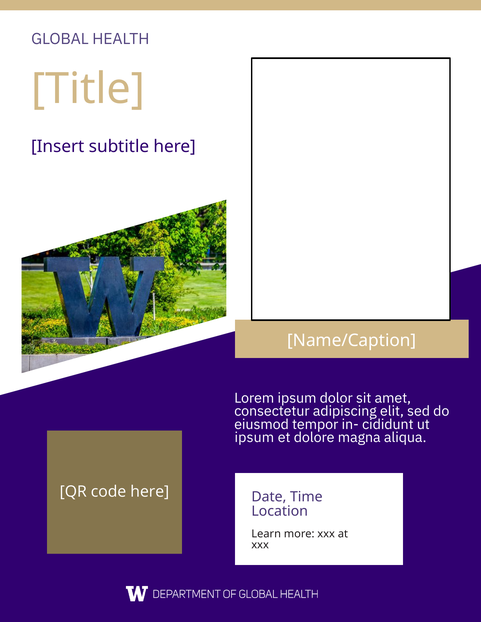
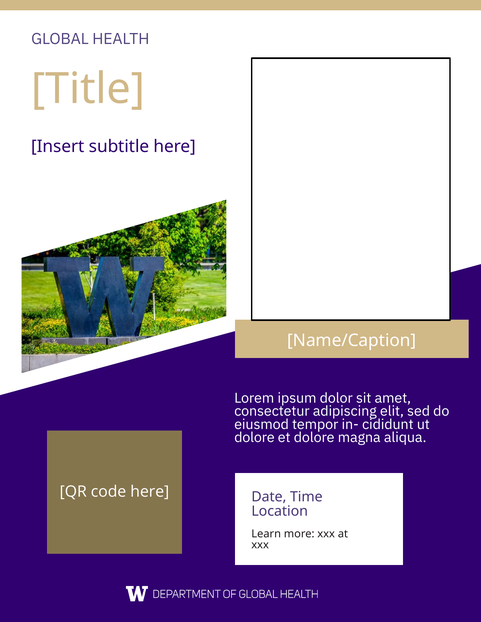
ipsum at (254, 438): ipsum -> dolore
